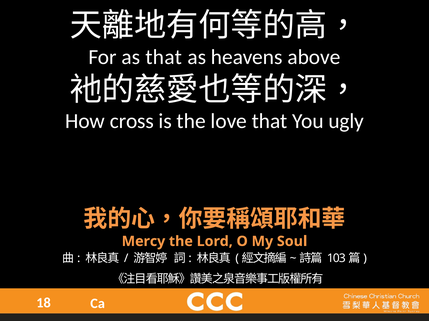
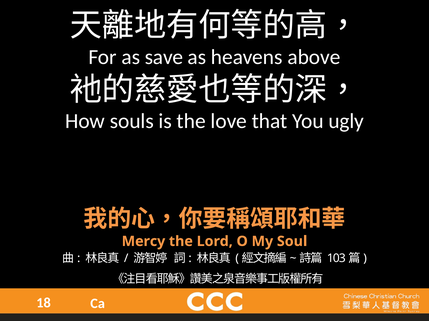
as that: that -> save
cross: cross -> souls
